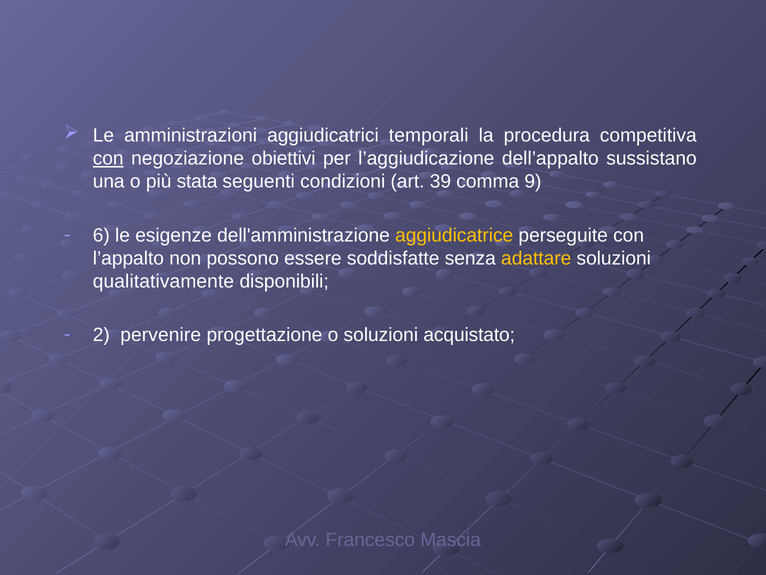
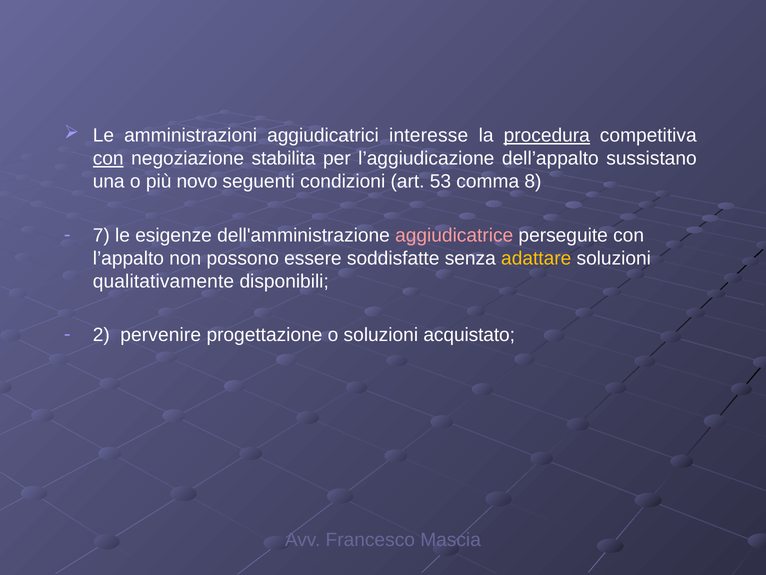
temporali: temporali -> interesse
procedura underline: none -> present
obiettivi: obiettivi -> stabilita
stata: stata -> novo
39: 39 -> 53
9: 9 -> 8
6: 6 -> 7
aggiudicatrice colour: yellow -> pink
